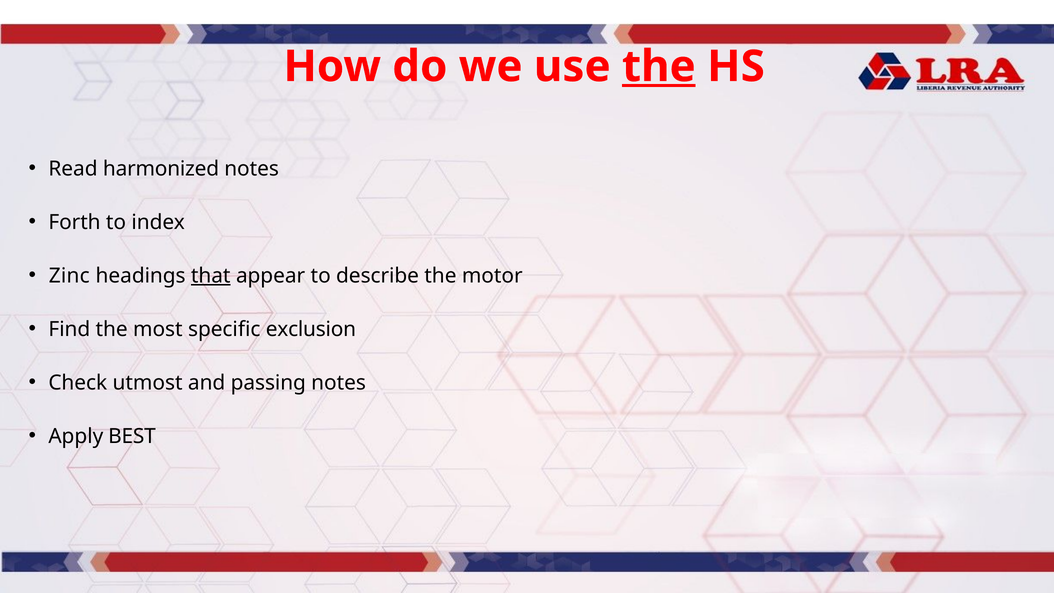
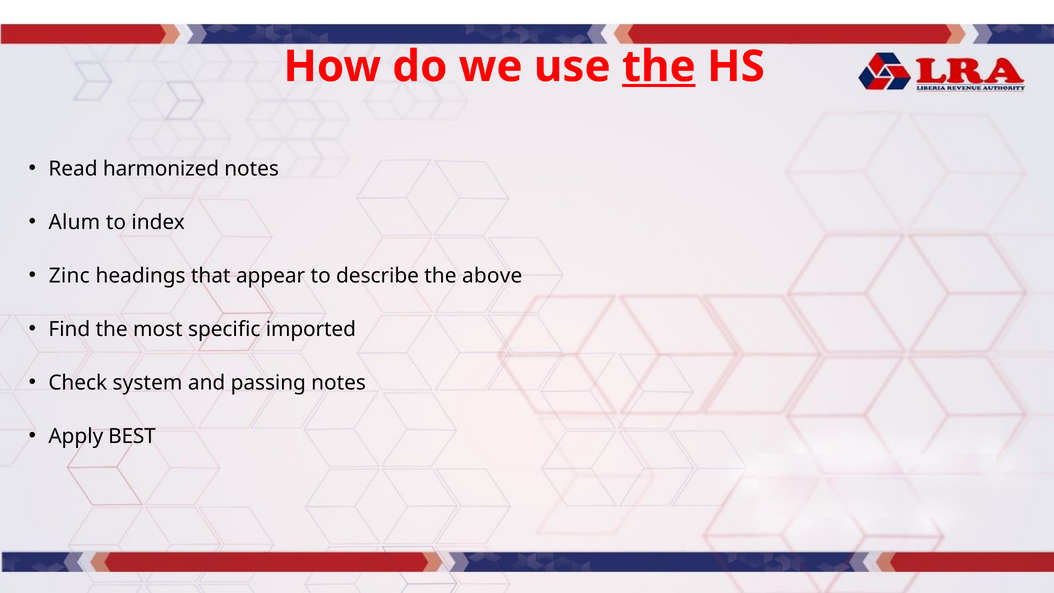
Forth: Forth -> Alum
that underline: present -> none
motor: motor -> above
exclusion: exclusion -> imported
utmost: utmost -> system
